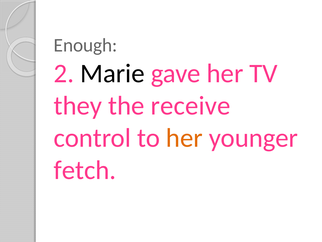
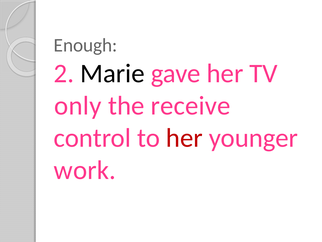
they: they -> only
her at (184, 138) colour: orange -> red
fetch: fetch -> work
